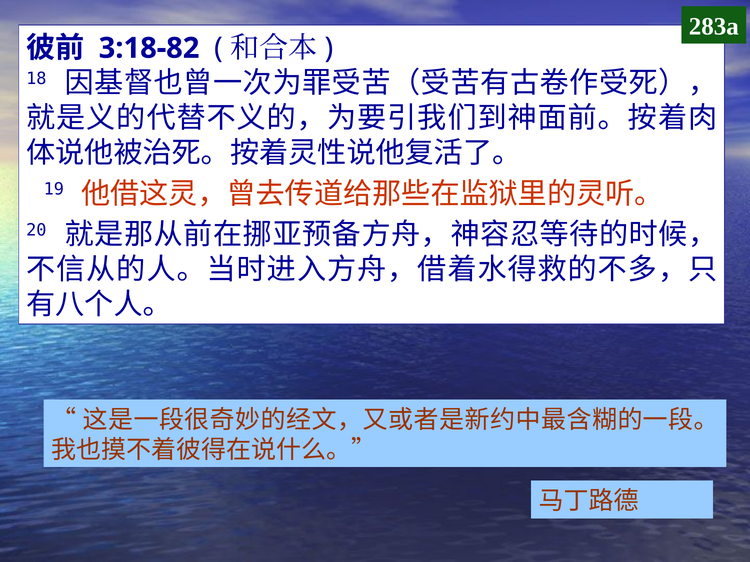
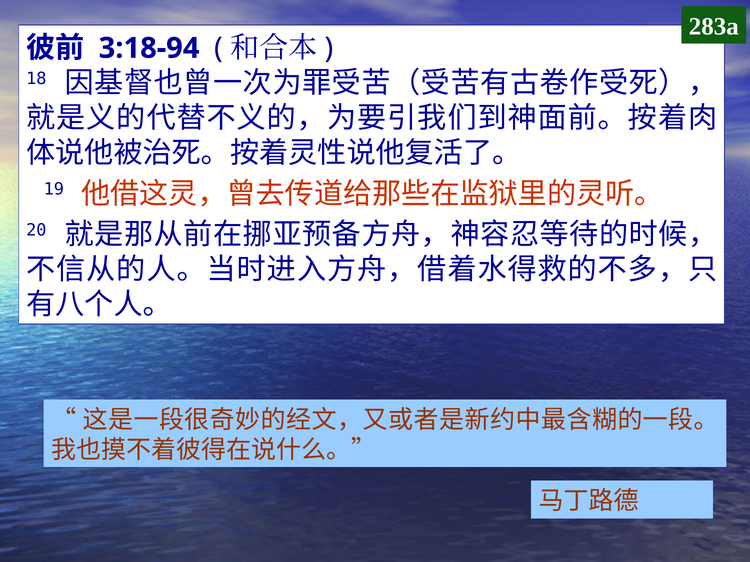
3:18-82: 3:18-82 -> 3:18-94
